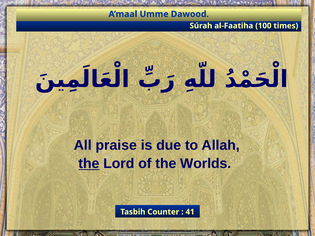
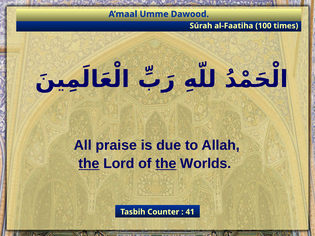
the at (166, 164) underline: none -> present
